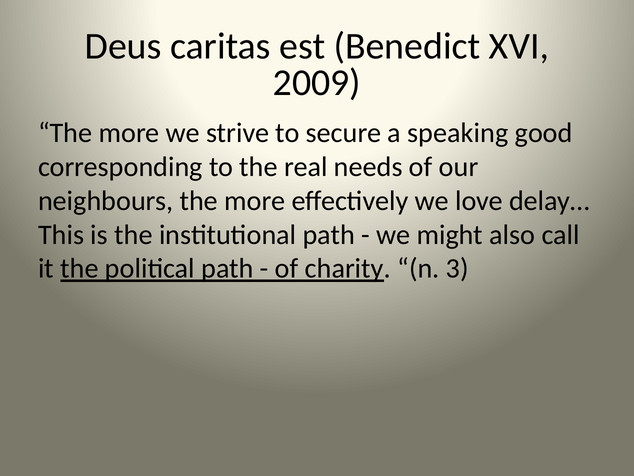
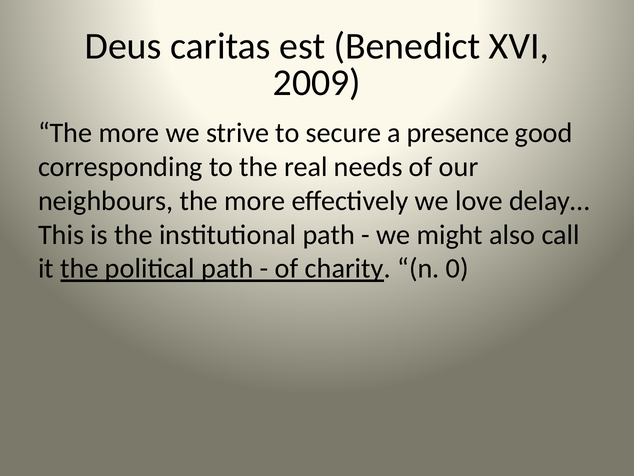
speaking: speaking -> presence
3: 3 -> 0
